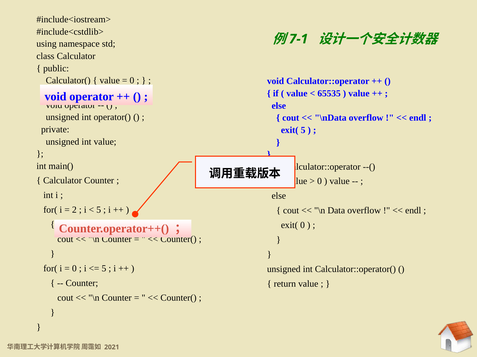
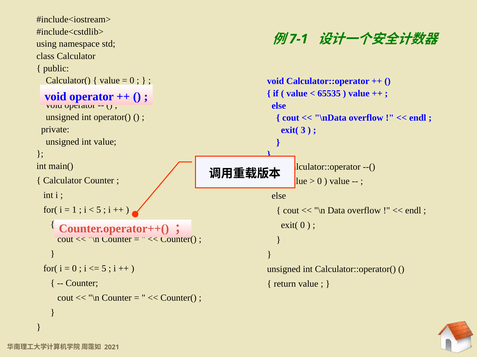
exit( 5: 5 -> 3
2: 2 -> 1
